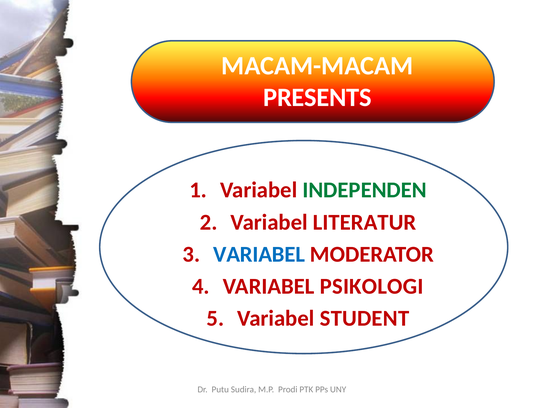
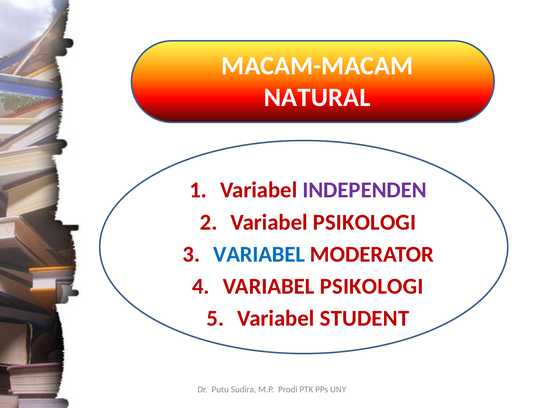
PRESENTS: PRESENTS -> NATURAL
INDEPENDEN colour: green -> purple
LITERATUR at (365, 222): LITERATUR -> PSIKOLOGI
